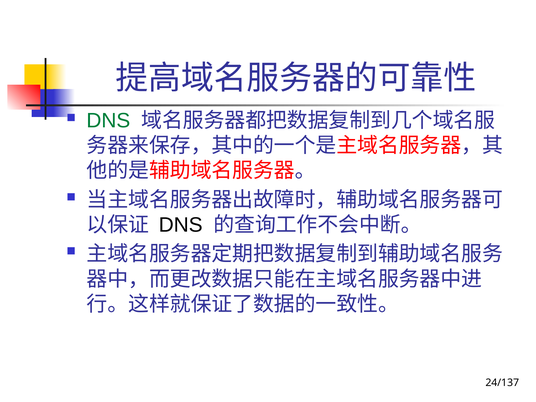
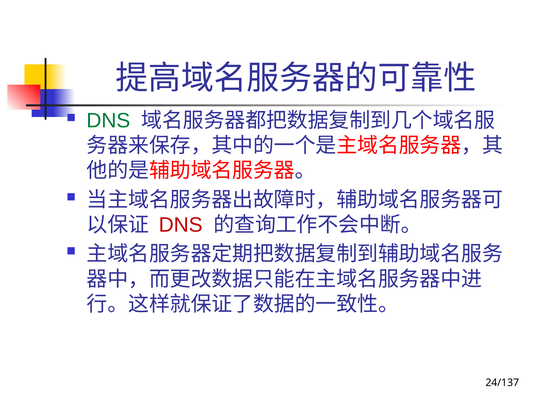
DNS at (181, 225) colour: black -> red
